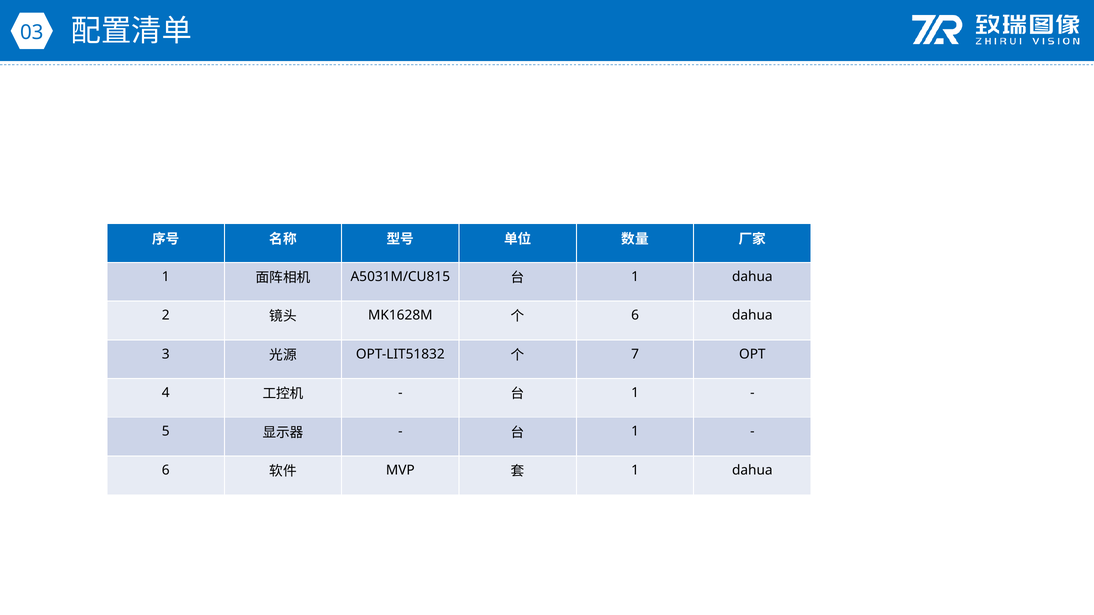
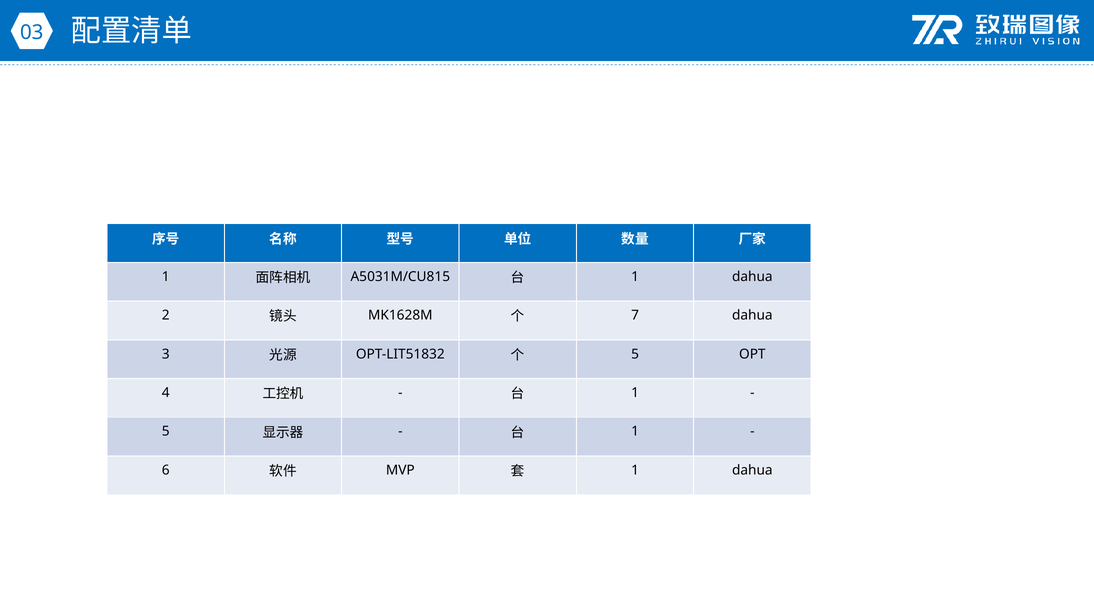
6 at (635, 315): 6 -> 7
7 at (635, 354): 7 -> 5
